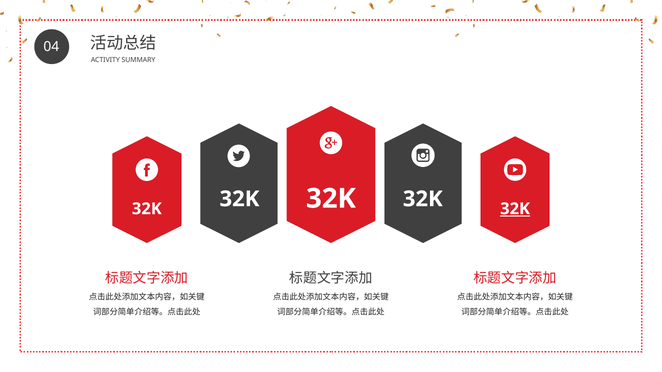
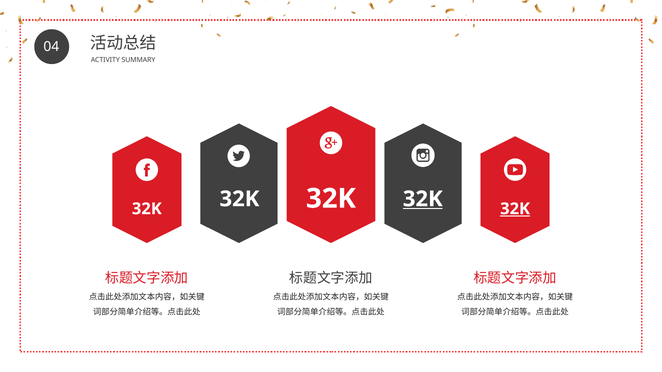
32K at (423, 199) underline: none -> present
